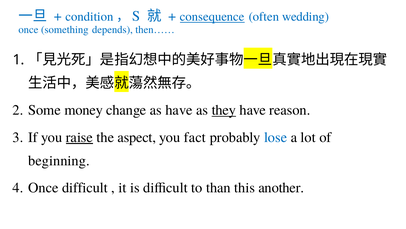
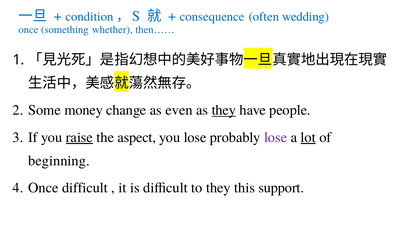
consequence underline: present -> none
depends: depends -> whether
as have: have -> even
reason: reason -> people
you fact: fact -> lose
lose at (276, 137) colour: blue -> purple
lot underline: none -> present
to than: than -> they
another: another -> support
